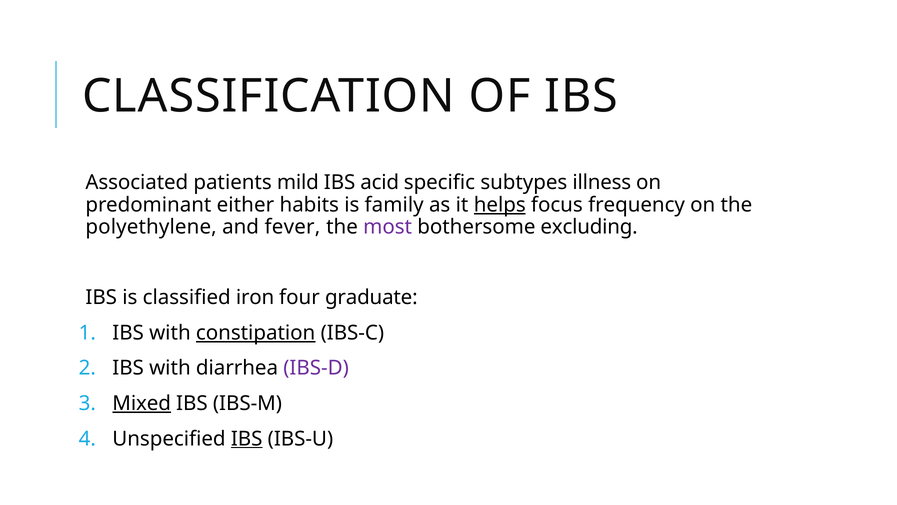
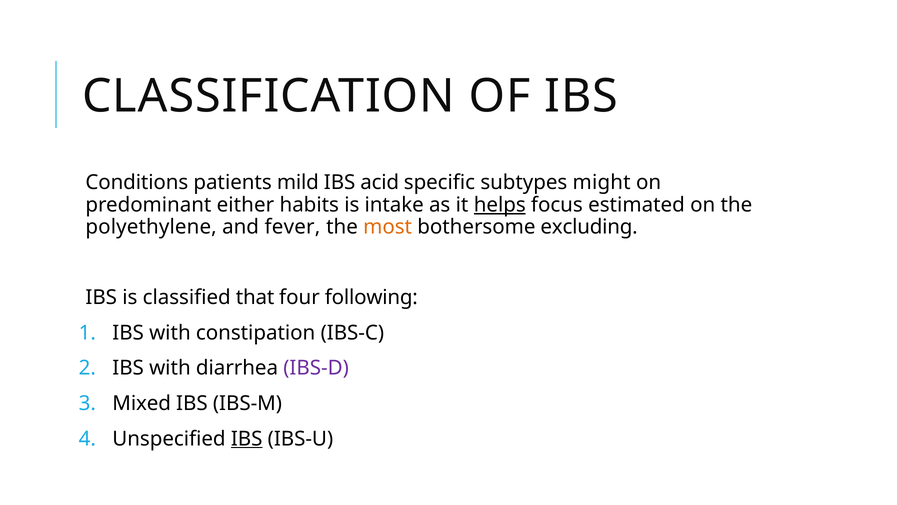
Associated: Associated -> Conditions
illness: illness -> might
family: family -> intake
frequency: frequency -> estimated
most colour: purple -> orange
iron: iron -> that
graduate: graduate -> following
constipation underline: present -> none
Mixed underline: present -> none
